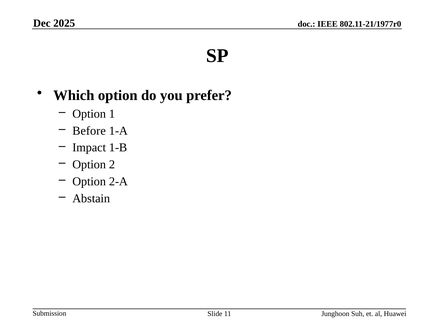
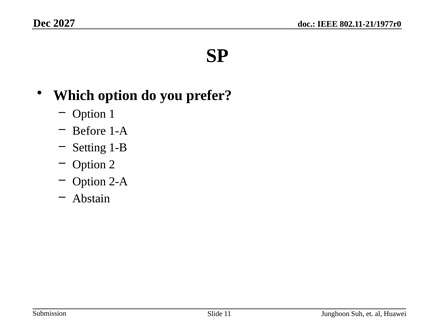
2025: 2025 -> 2027
Impact: Impact -> Setting
